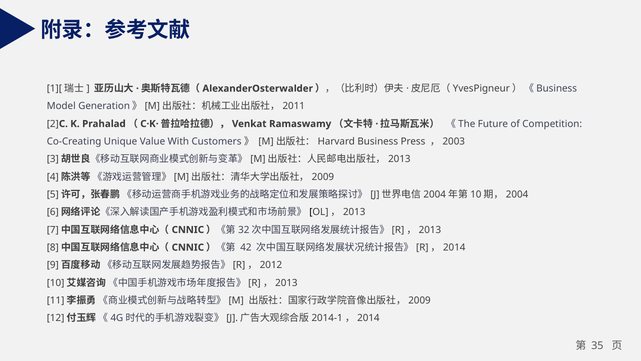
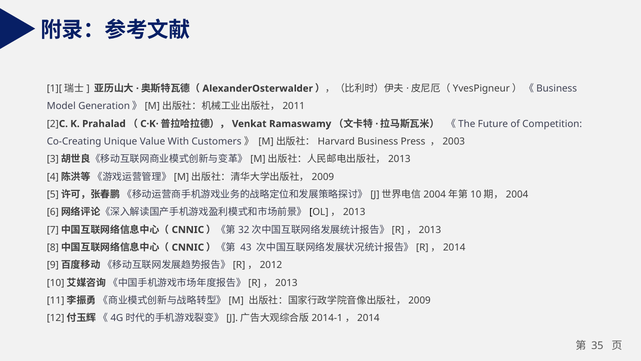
42: 42 -> 43
